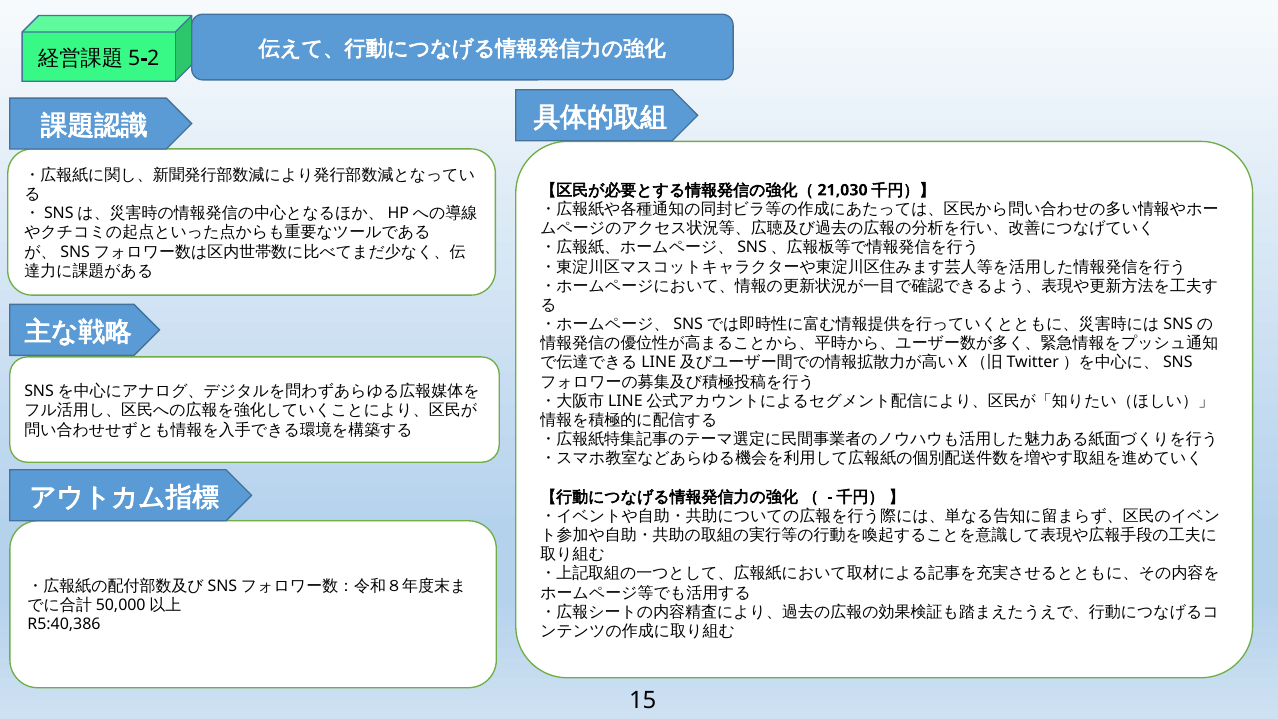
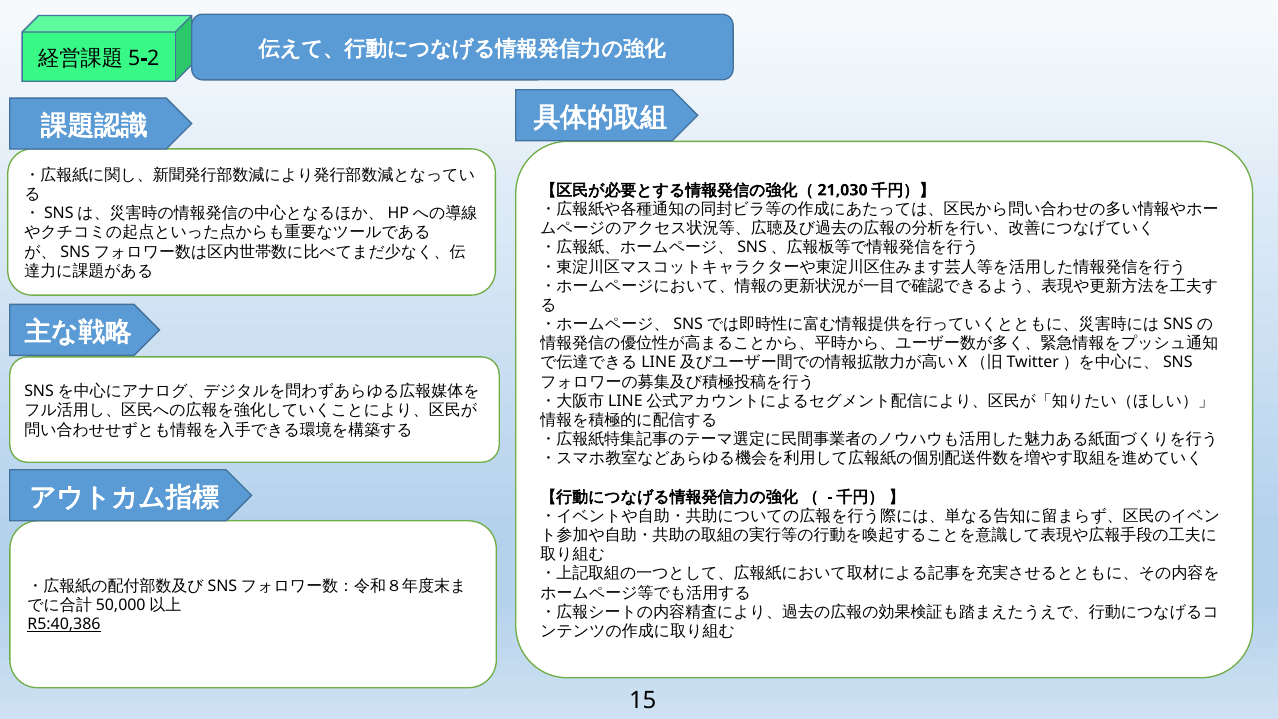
R5:40,386 underline: none -> present
